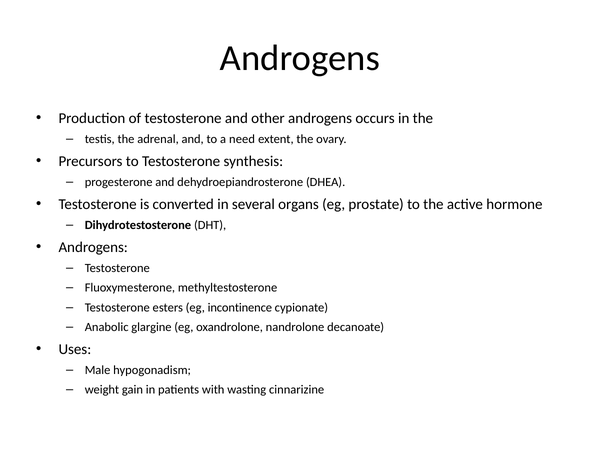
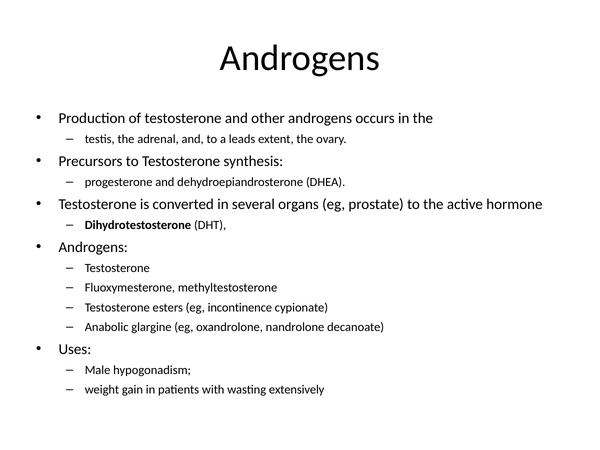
need: need -> leads
cinnarizine: cinnarizine -> extensively
